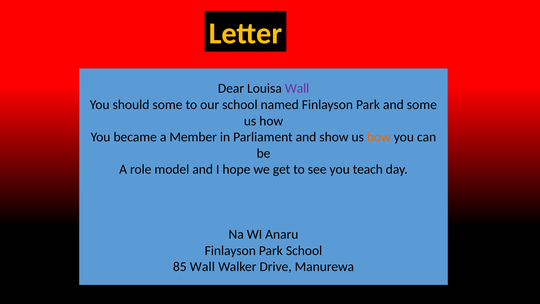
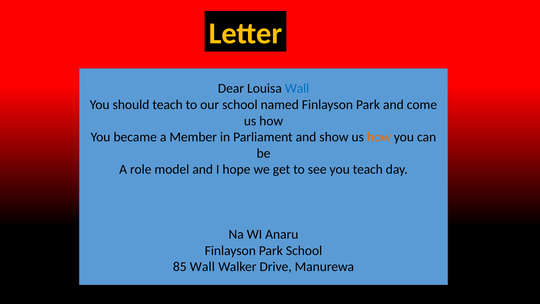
Wall at (297, 88) colour: purple -> blue
should some: some -> teach
and some: some -> come
